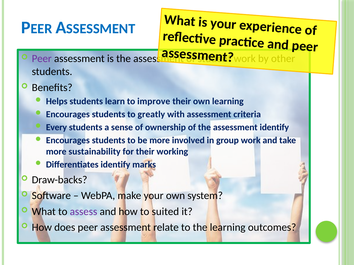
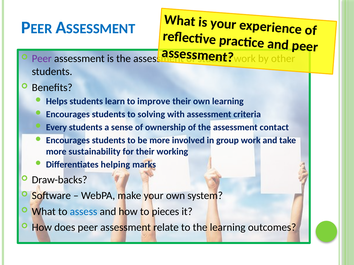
greatly: greatly -> solving
assessment identify: identify -> contact
Differentiates identify: identify -> helping
assess colour: purple -> blue
suited: suited -> pieces
